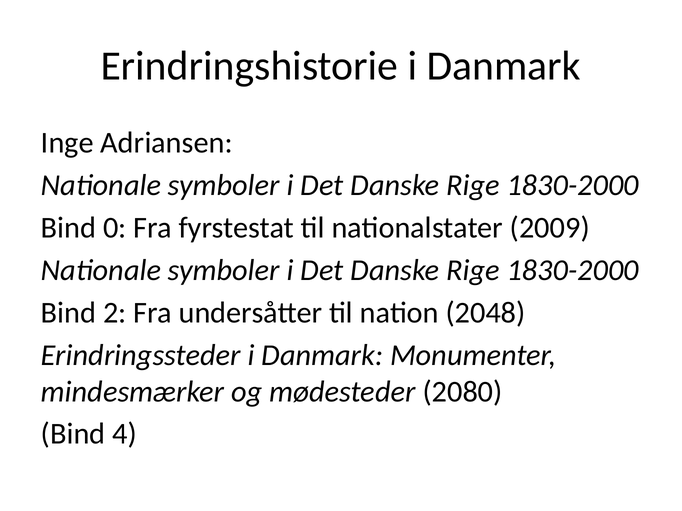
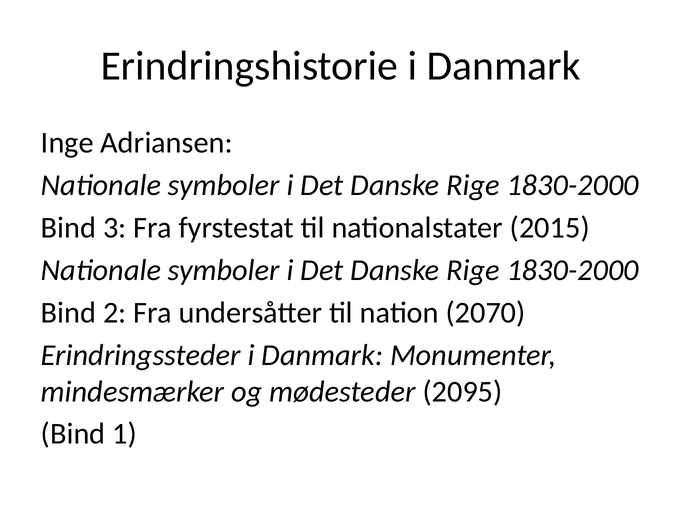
0: 0 -> 3
2009: 2009 -> 2015
2048: 2048 -> 2070
2080: 2080 -> 2095
4: 4 -> 1
